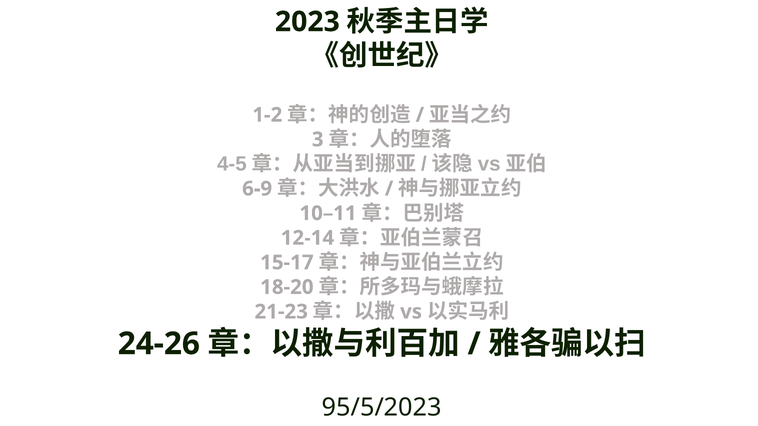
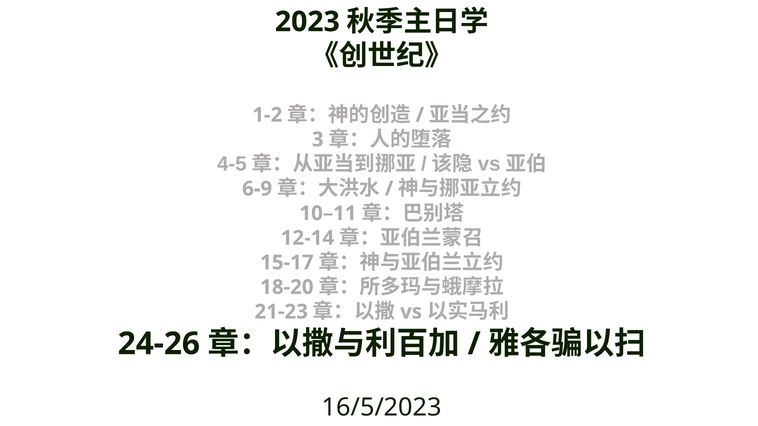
95/5/2023: 95/5/2023 -> 16/5/2023
